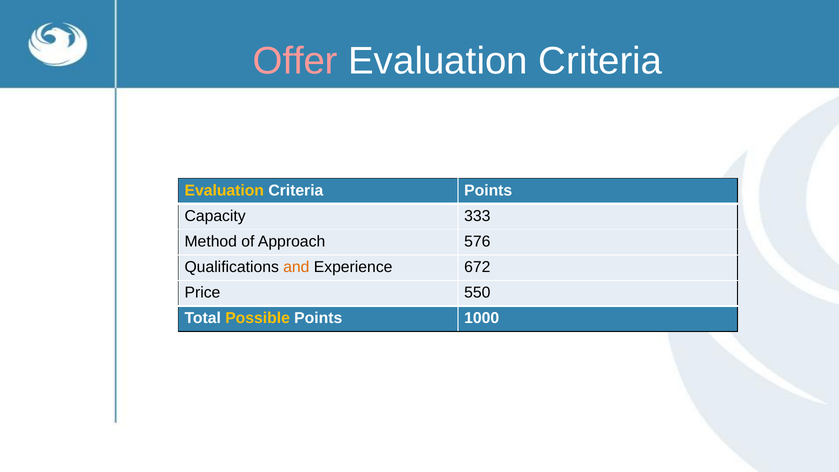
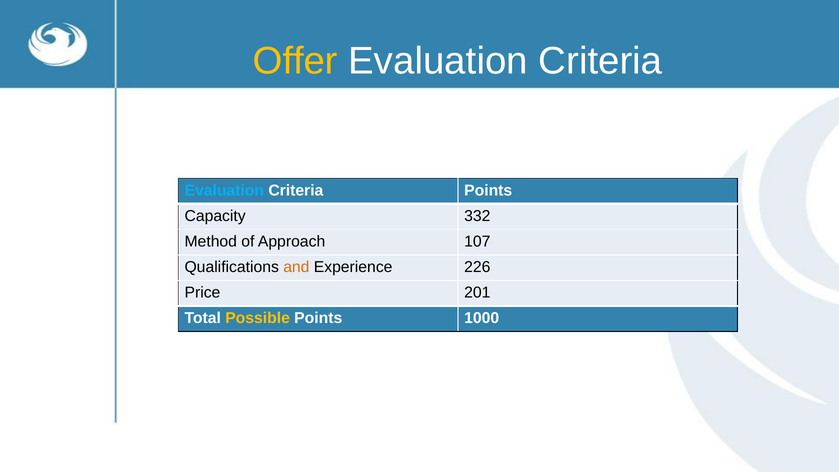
Offer colour: pink -> yellow
Evaluation at (224, 191) colour: yellow -> light blue
333: 333 -> 332
576: 576 -> 107
672: 672 -> 226
550: 550 -> 201
